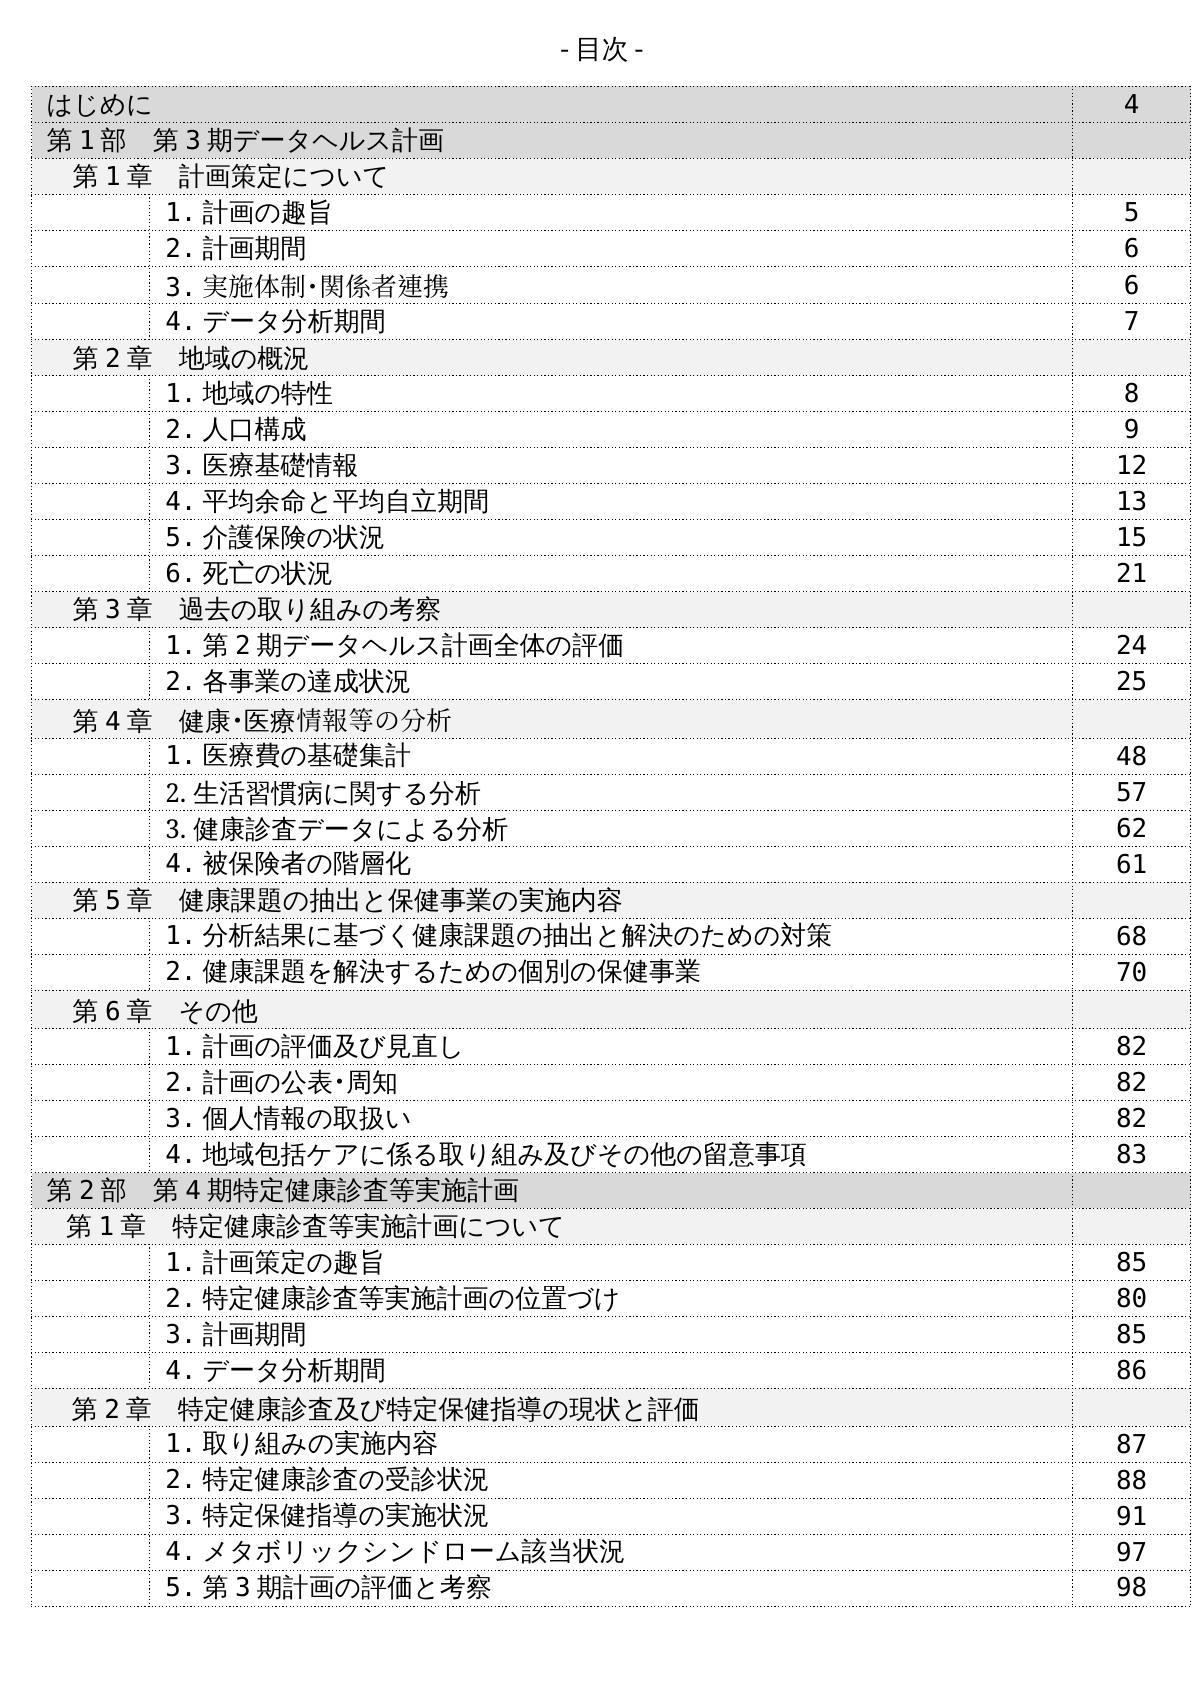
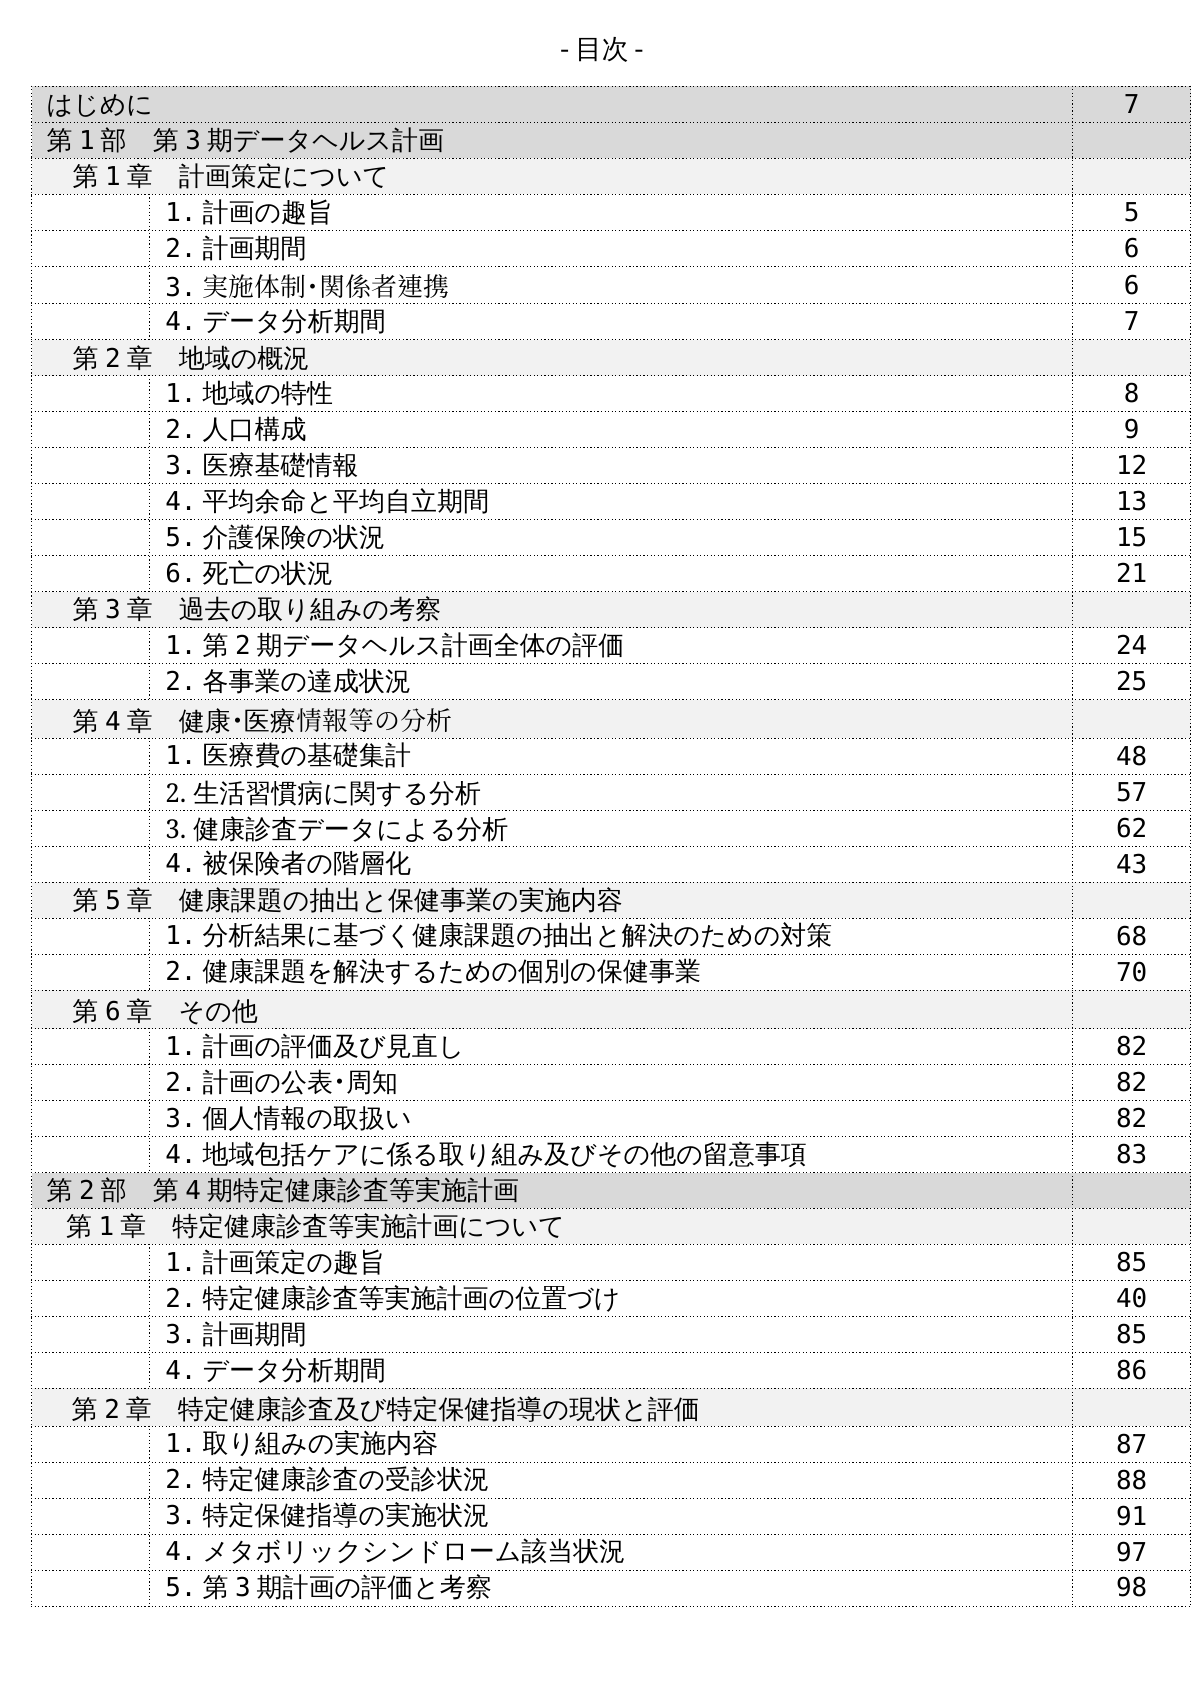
4 at (1132, 105): 4 -> 7
61: 61 -> 43
80: 80 -> 40
